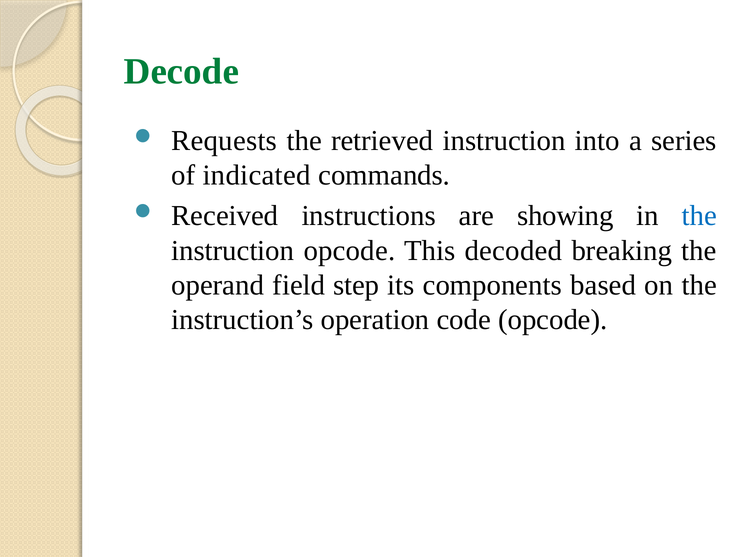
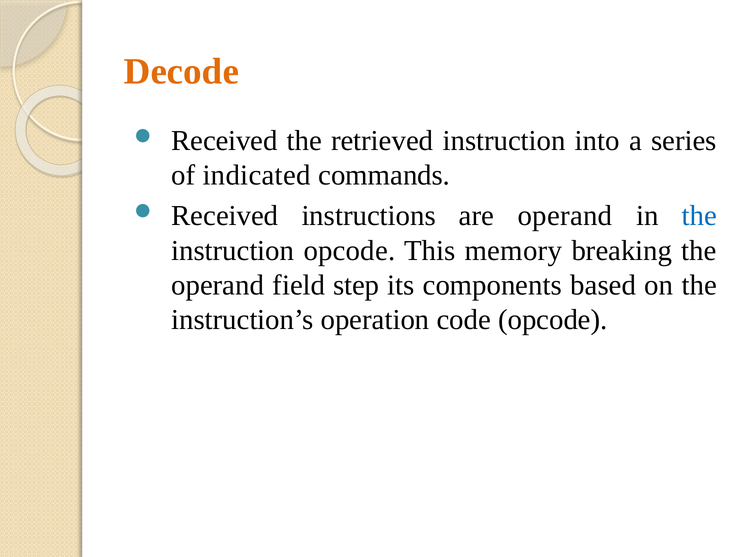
Decode colour: green -> orange
Requests at (224, 140): Requests -> Received
are showing: showing -> operand
decoded: decoded -> memory
